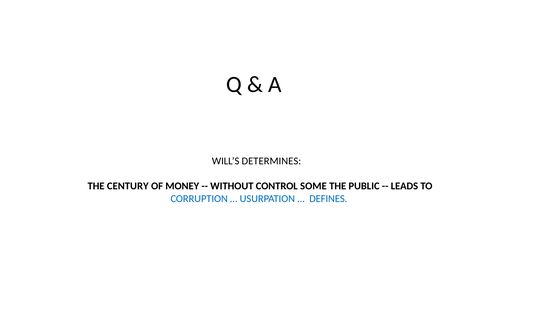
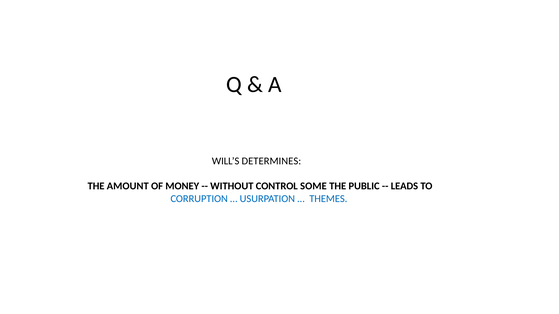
CENTURY: CENTURY -> AMOUNT
DEFINES: DEFINES -> THEMES
